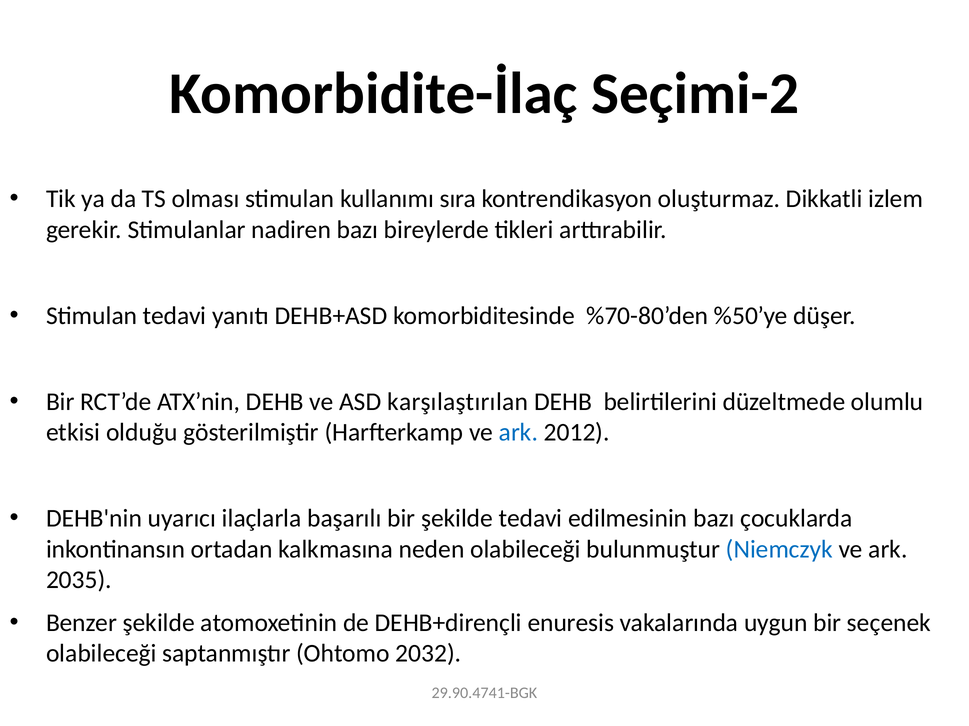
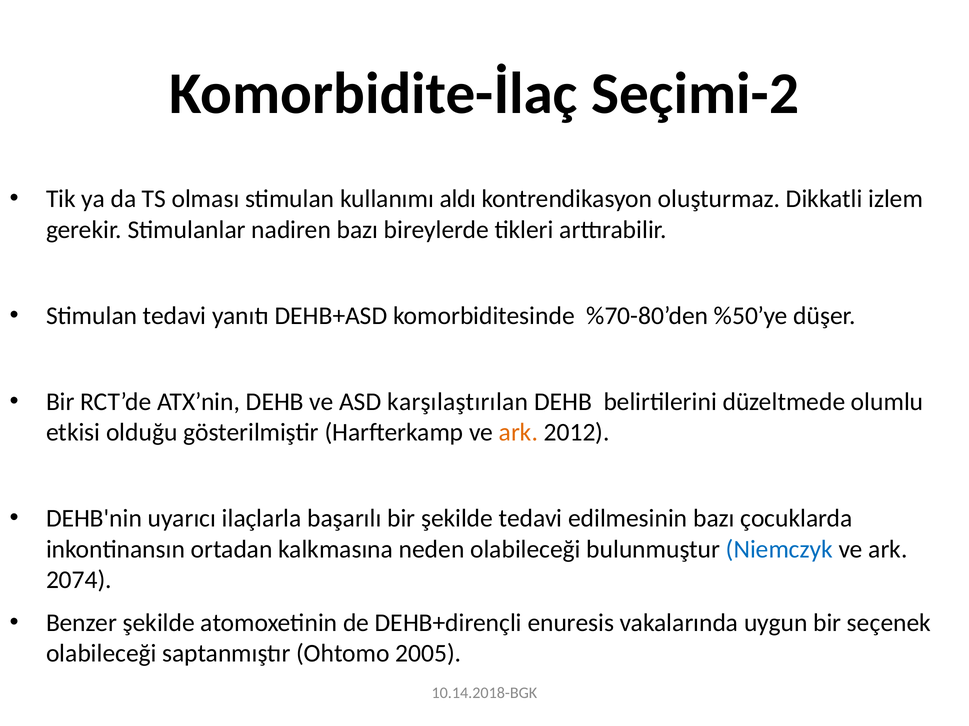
sıra: sıra -> aldı
ark at (518, 433) colour: blue -> orange
2035: 2035 -> 2074
2032: 2032 -> 2005
29.90.4741-BGK: 29.90.4741-BGK -> 10.14.2018-BGK
